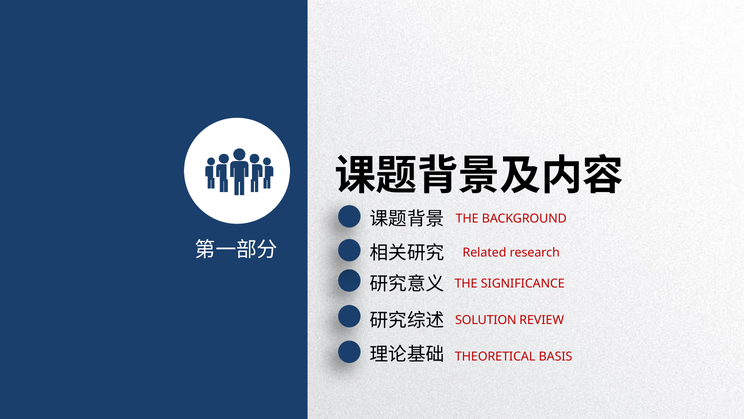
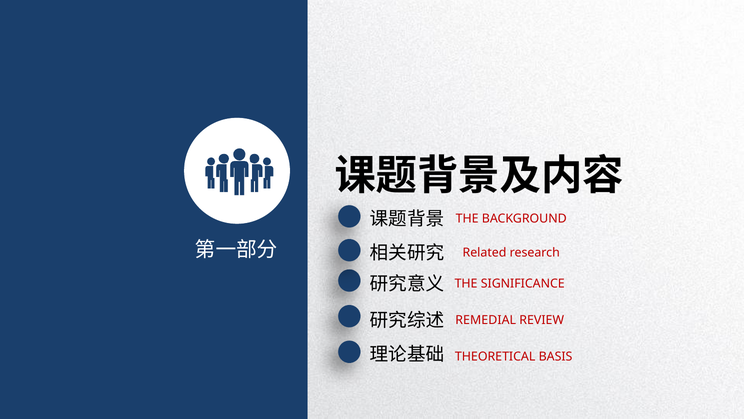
SOLUTION: SOLUTION -> REMEDIAL
